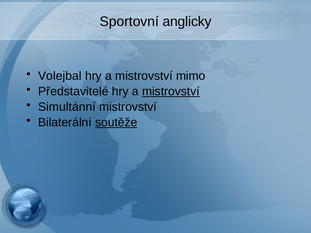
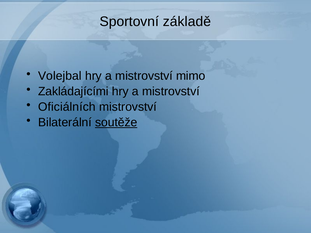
anglicky: anglicky -> základě
Představitelé: Představitelé -> Zakládajícími
mistrovství at (171, 91) underline: present -> none
Simultánní: Simultánní -> Oficiálních
